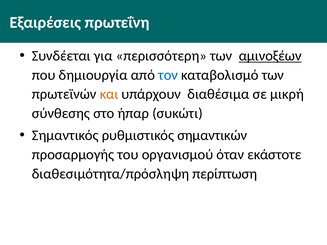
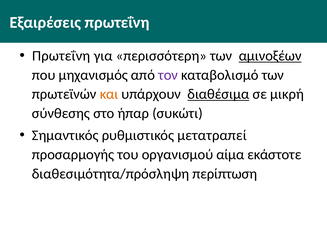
Συνδέεται at (61, 56): Συνδέεται -> Πρωτεΐνη
δημιουργία: δημιουργία -> μηχανισμός
τον colour: blue -> purple
διαθέσιμα underline: none -> present
σημαντικών: σημαντικών -> μετατραπεί
όταν: όταν -> αίμα
